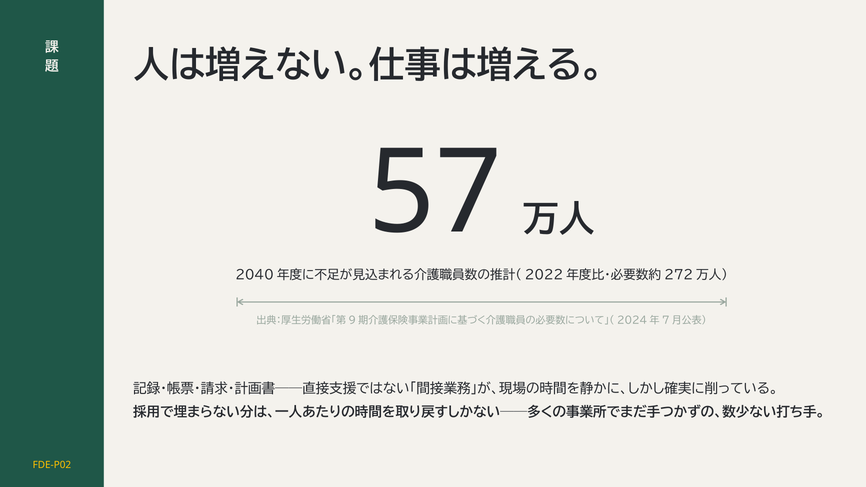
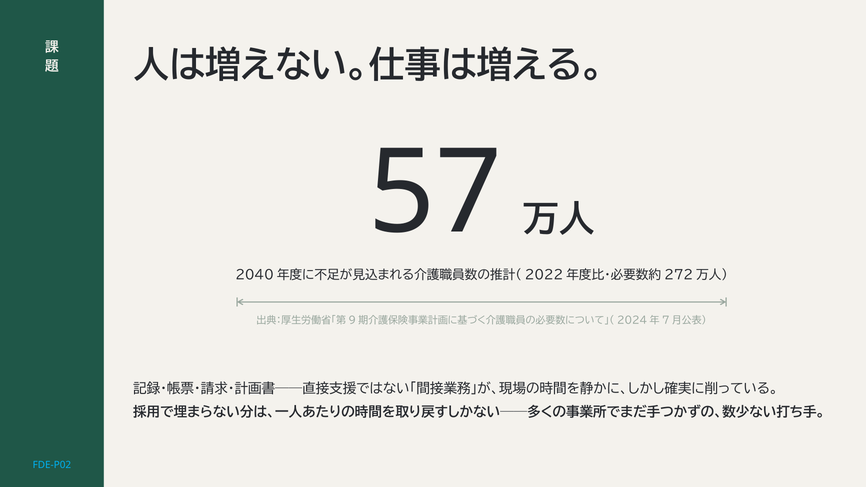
FDE-P02 colour: yellow -> light blue
